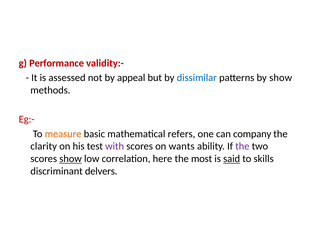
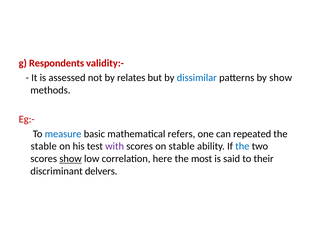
Performance: Performance -> Respondents
appeal: appeal -> relates
measure colour: orange -> blue
company: company -> repeated
clarity at (44, 146): clarity -> stable
on wants: wants -> stable
the at (242, 146) colour: purple -> blue
said underline: present -> none
skills: skills -> their
